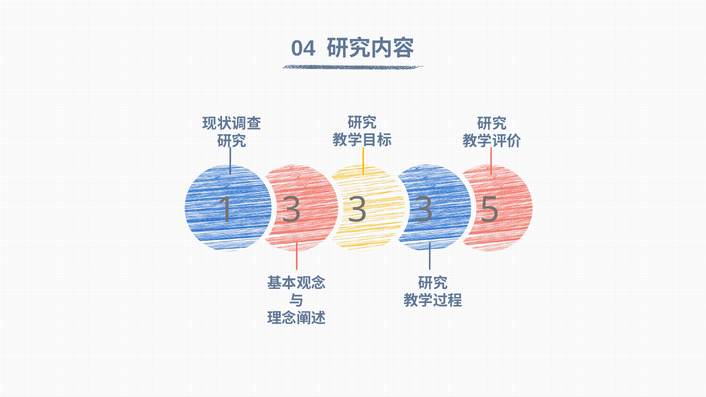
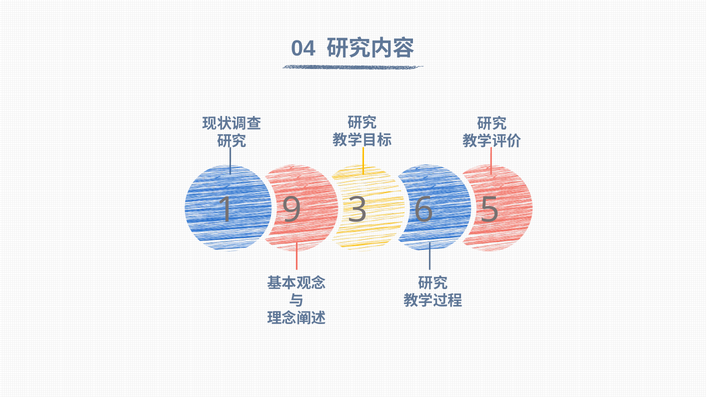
1 3: 3 -> 9
3 at (424, 210): 3 -> 6
